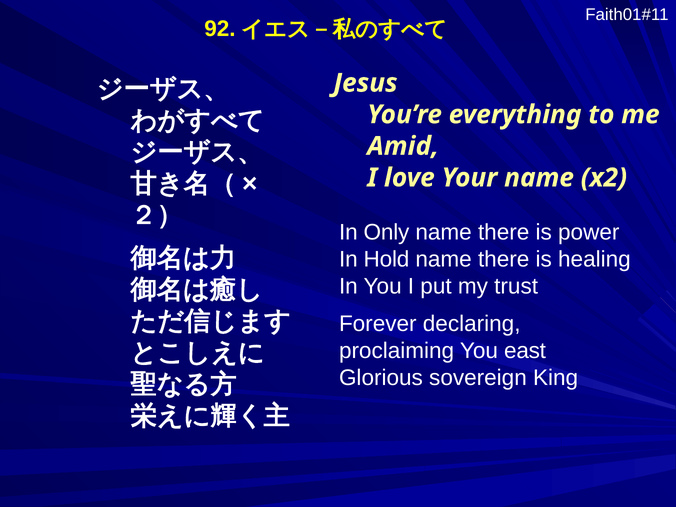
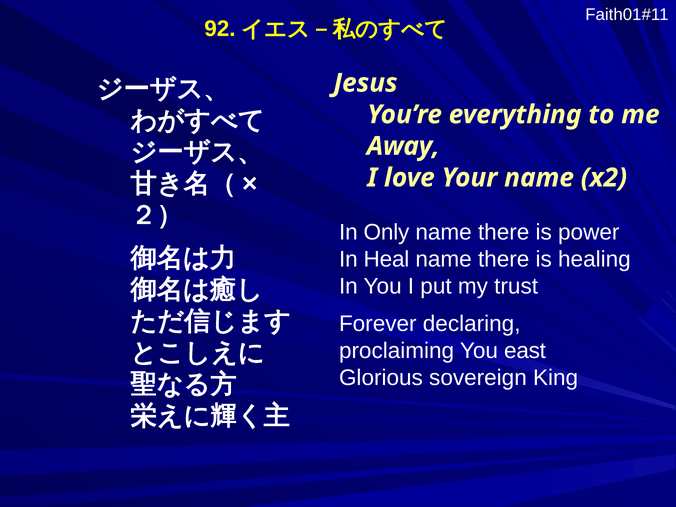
Amid: Amid -> Away
Hold: Hold -> Heal
